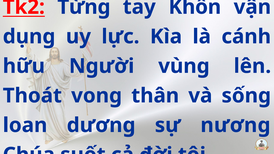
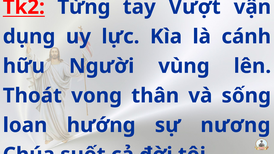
Khốn: Khốn -> Vượt
dương: dương -> hướng
